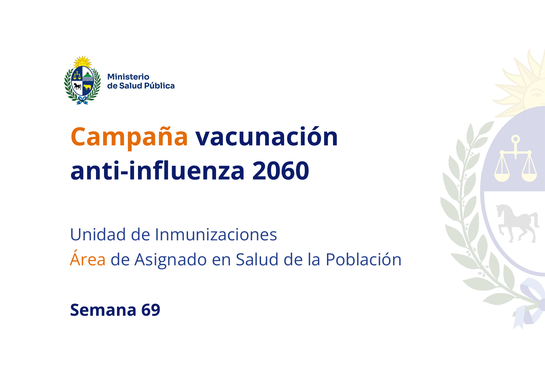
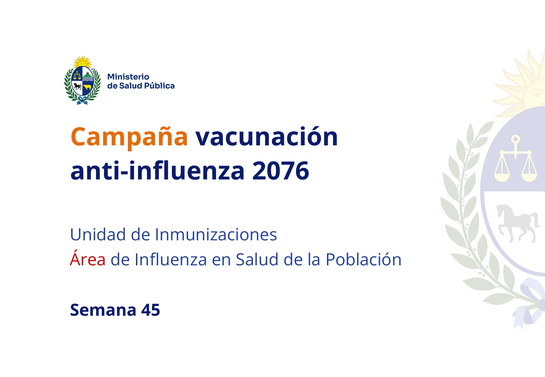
2060: 2060 -> 2076
Área colour: orange -> red
Asignado: Asignado -> Influenza
69: 69 -> 45
